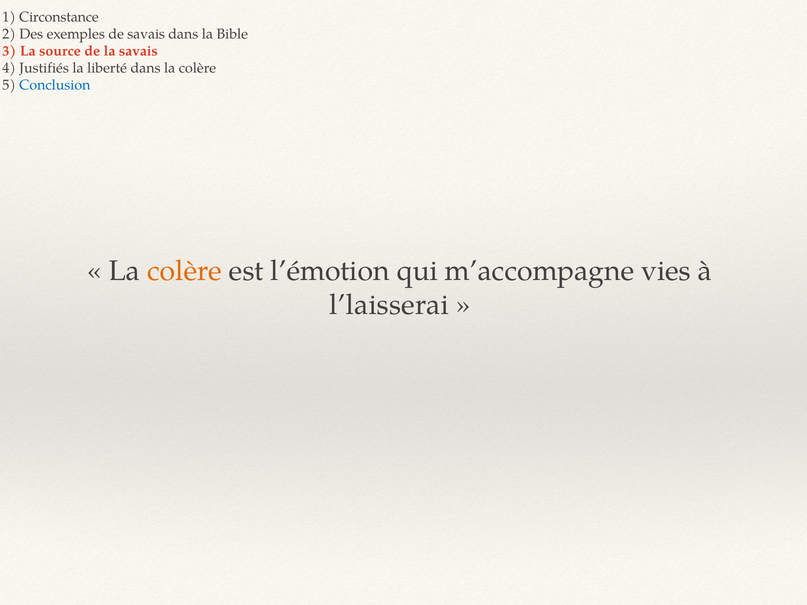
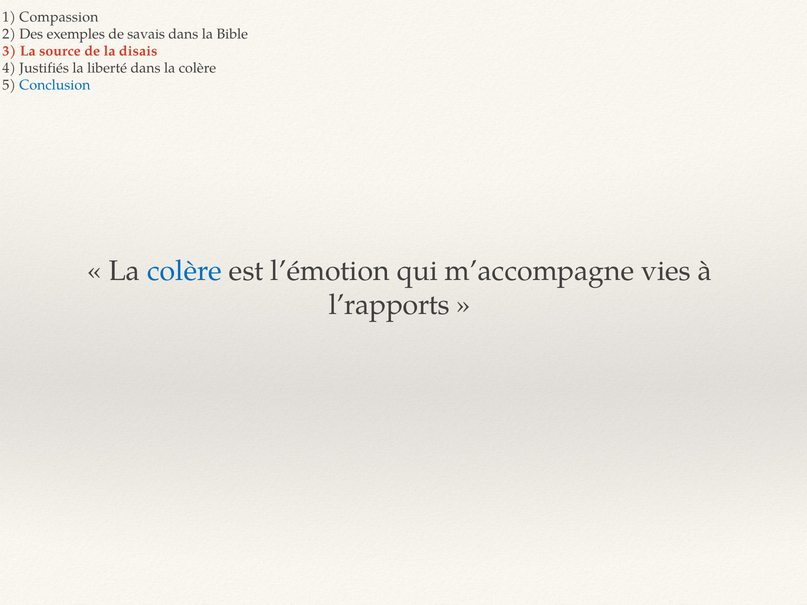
Circonstance: Circonstance -> Compassion
la savais: savais -> disais
colère at (185, 271) colour: orange -> blue
l’laisserai: l’laisserai -> l’rapports
